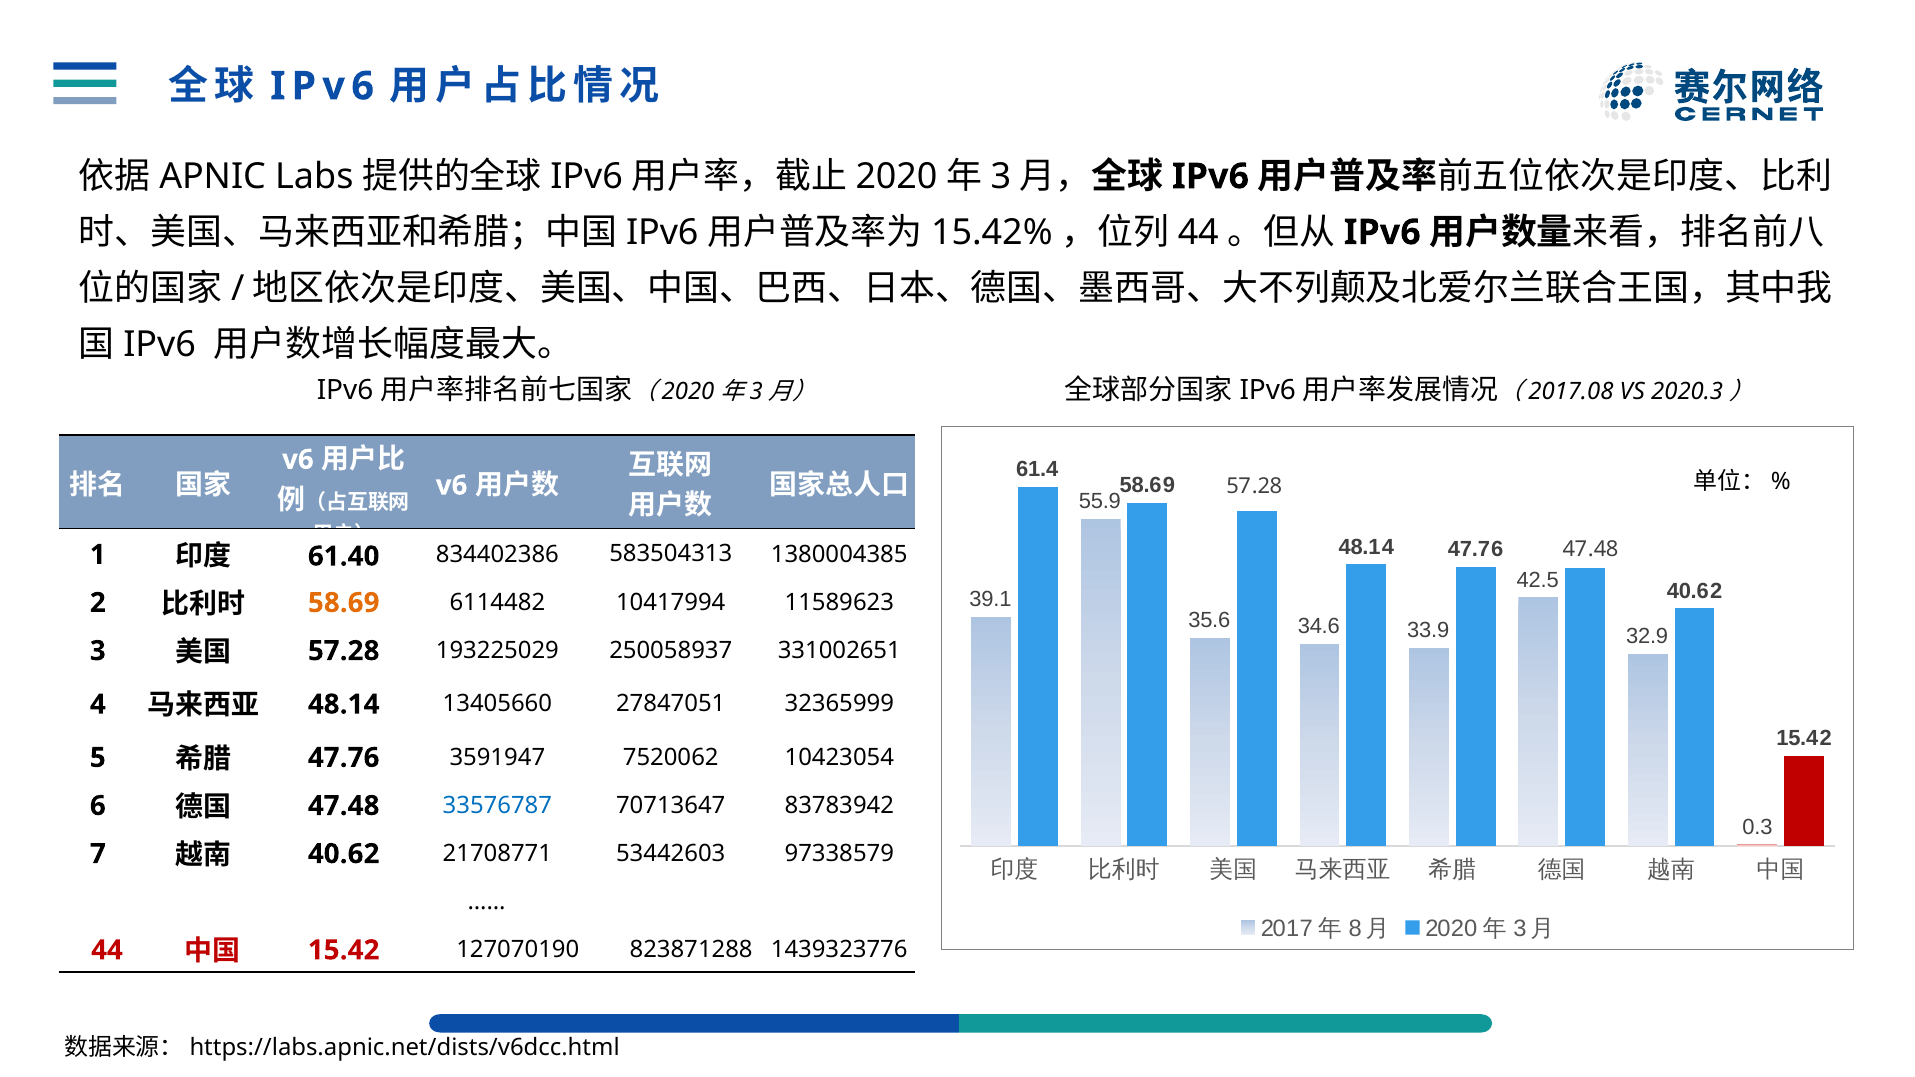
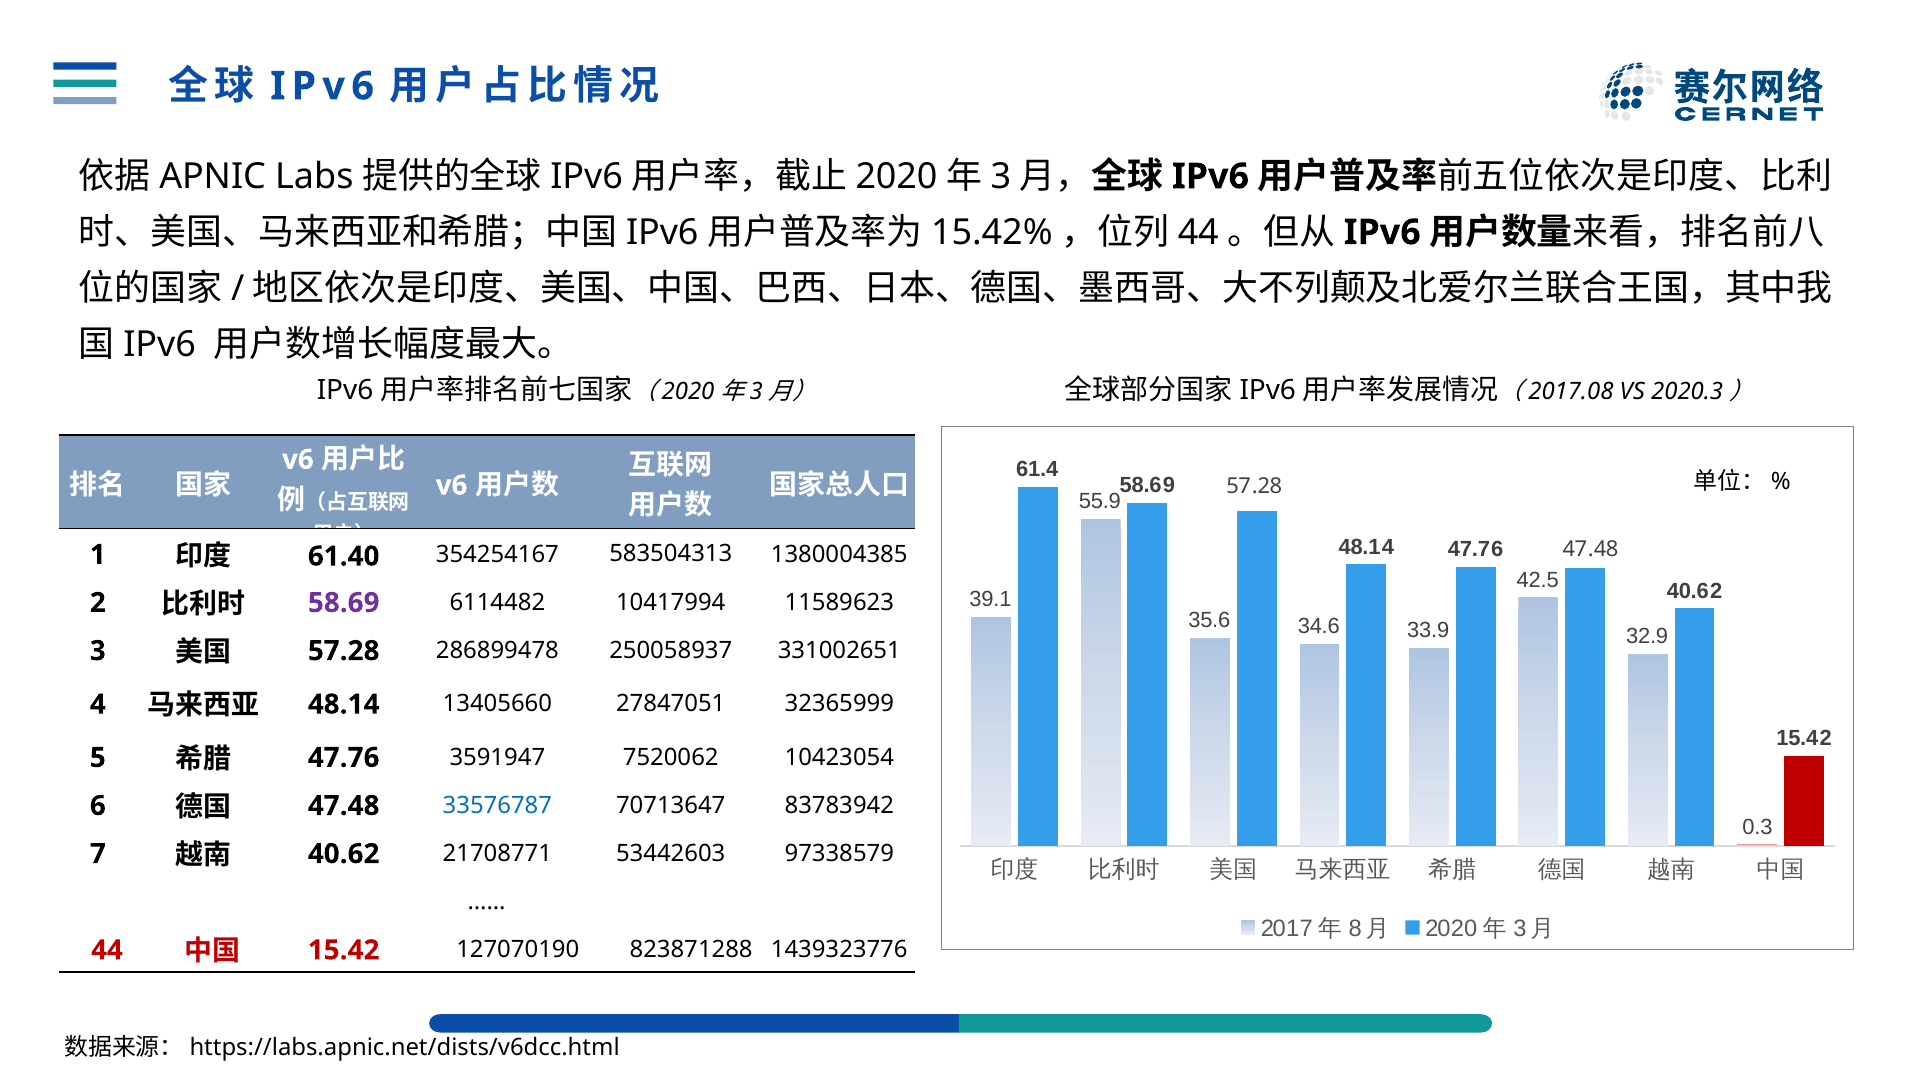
834402386: 834402386 -> 354254167
58.69 at (344, 603) colour: orange -> purple
193225029: 193225029 -> 286899478
